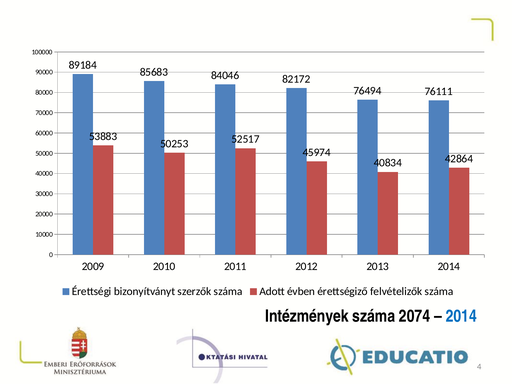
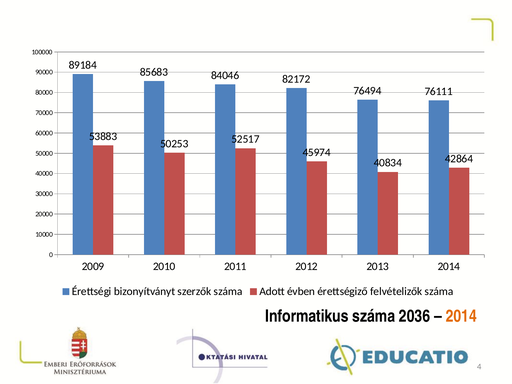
Intézmények: Intézmények -> Informatikus
2074: 2074 -> 2036
2014 at (461, 316) colour: blue -> orange
